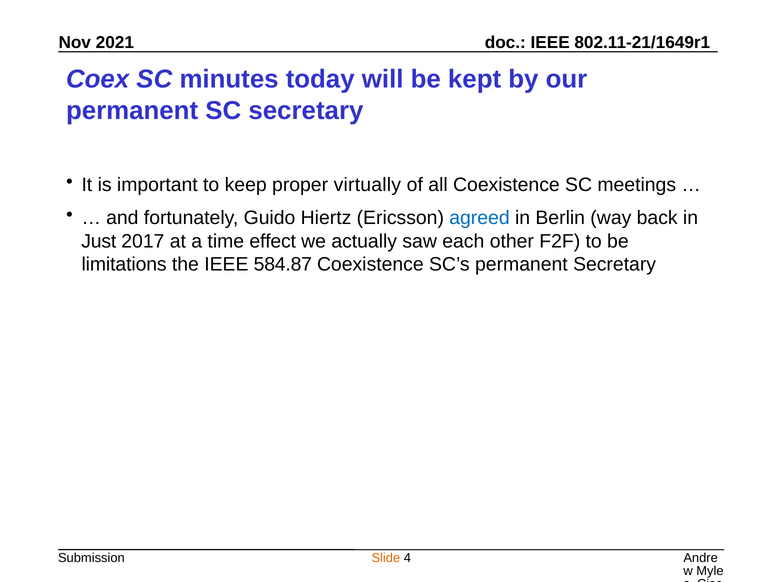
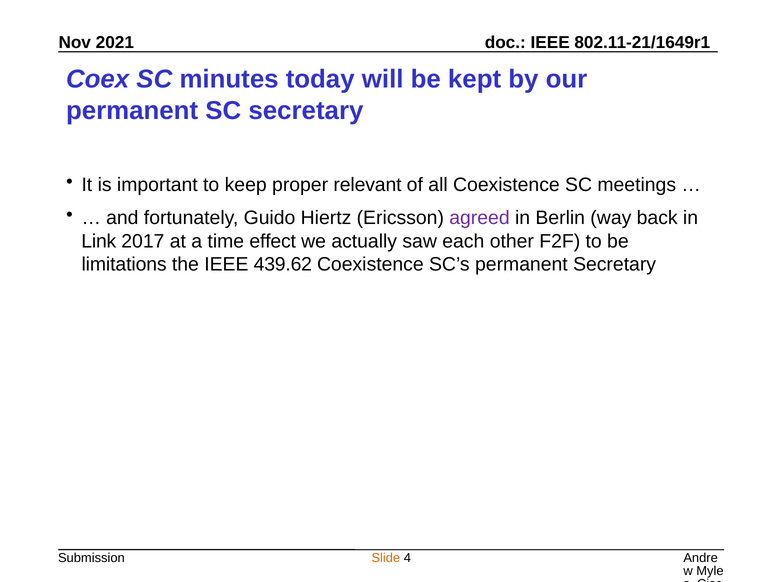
virtually: virtually -> relevant
agreed colour: blue -> purple
Just: Just -> Link
584.87: 584.87 -> 439.62
